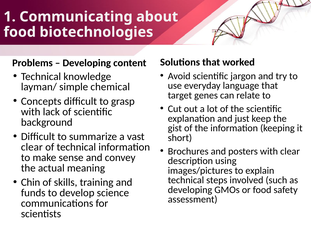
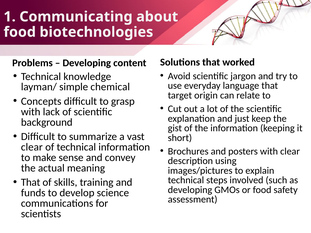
genes: genes -> origin
Chin at (31, 183): Chin -> That
